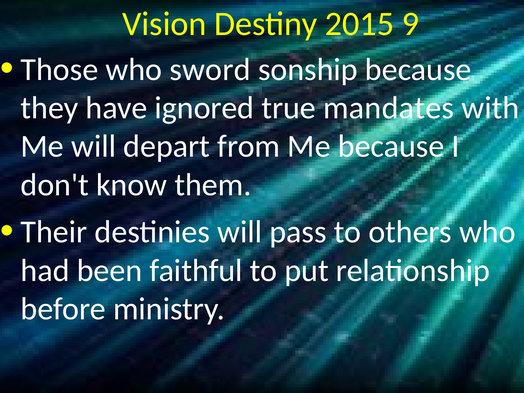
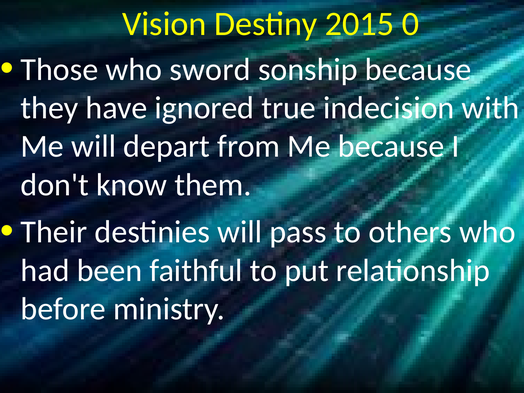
9: 9 -> 0
mandates: mandates -> indecision
